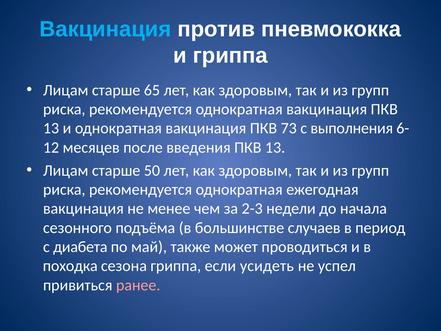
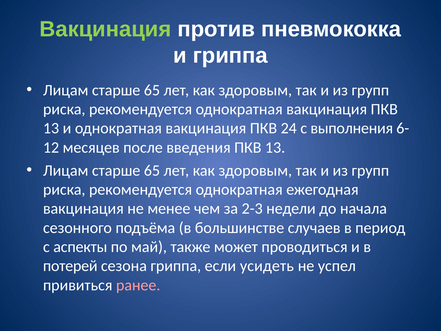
Вакцинация at (105, 29) colour: light blue -> light green
73: 73 -> 24
50 at (152, 170): 50 -> 65
диабета: диабета -> аспекты
походка: походка -> потерей
